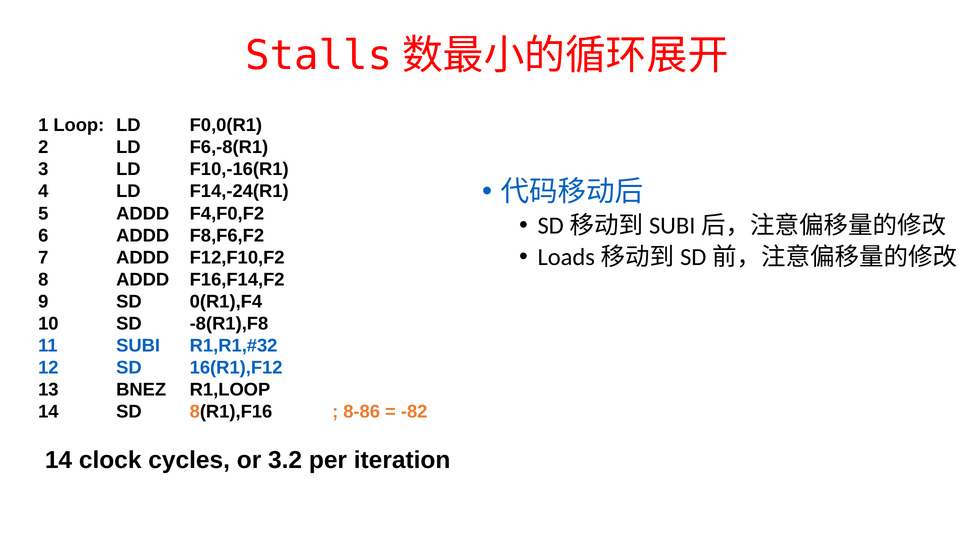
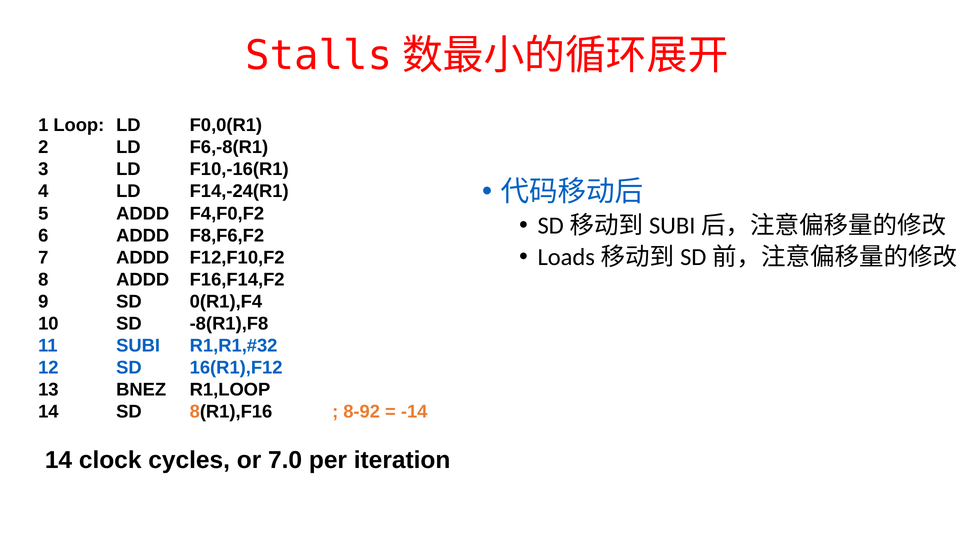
8-86: 8-86 -> 8-92
-82: -82 -> -14
3.2: 3.2 -> 7.0
